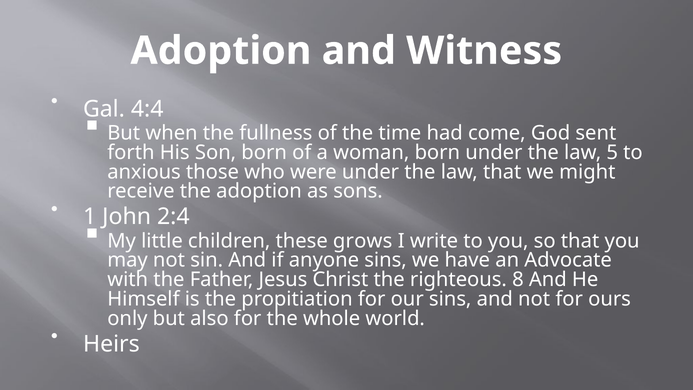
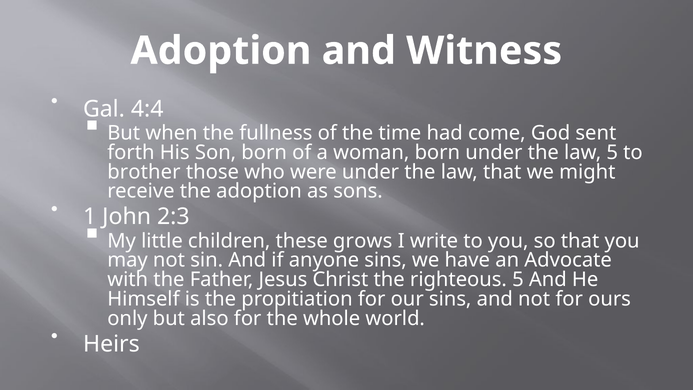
anxious: anxious -> brother
2:4: 2:4 -> 2:3
righteous 8: 8 -> 5
